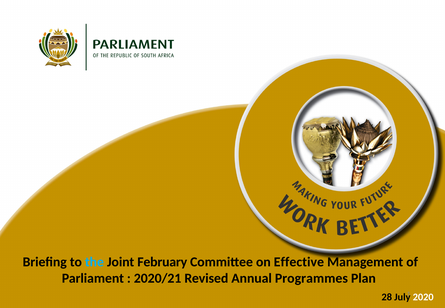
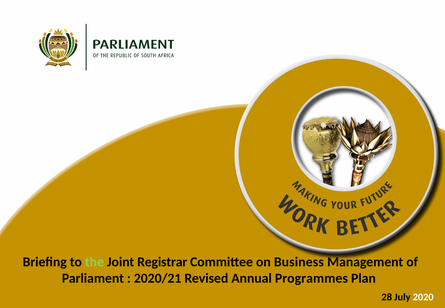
the colour: light blue -> light green
February: February -> Registrar
Effective: Effective -> Business
